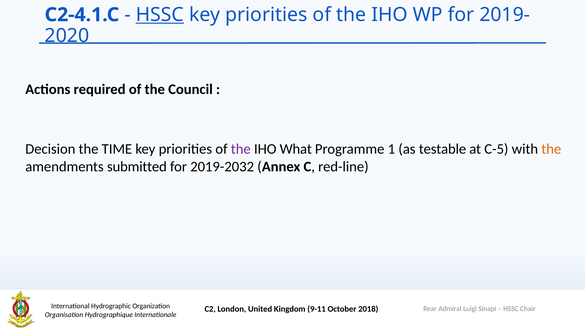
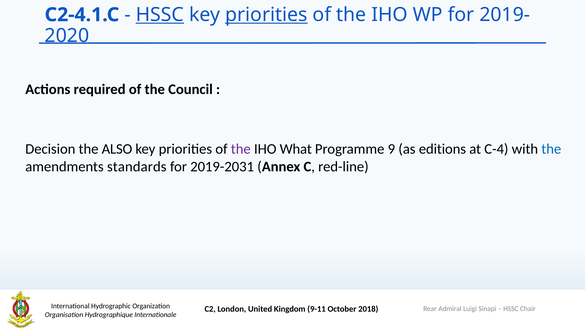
priorities at (266, 15) underline: none -> present
TIME: TIME -> ALSO
1: 1 -> 9
testable: testable -> editions
C-5: C-5 -> C-4
the at (551, 149) colour: orange -> blue
submitted: submitted -> standards
2019-2032: 2019-2032 -> 2019-2031
